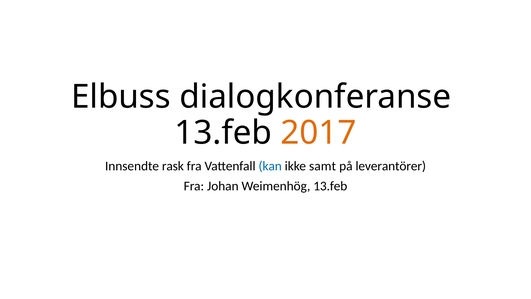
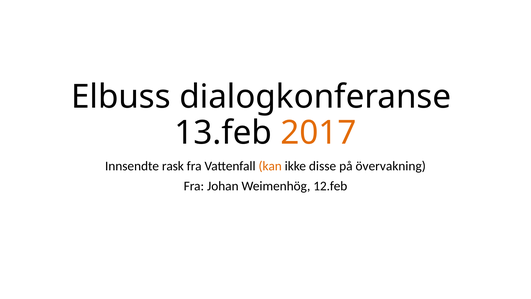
kan colour: blue -> orange
samt: samt -> disse
leverantörer: leverantörer -> övervakning
Weimenhög 13.feb: 13.feb -> 12.feb
